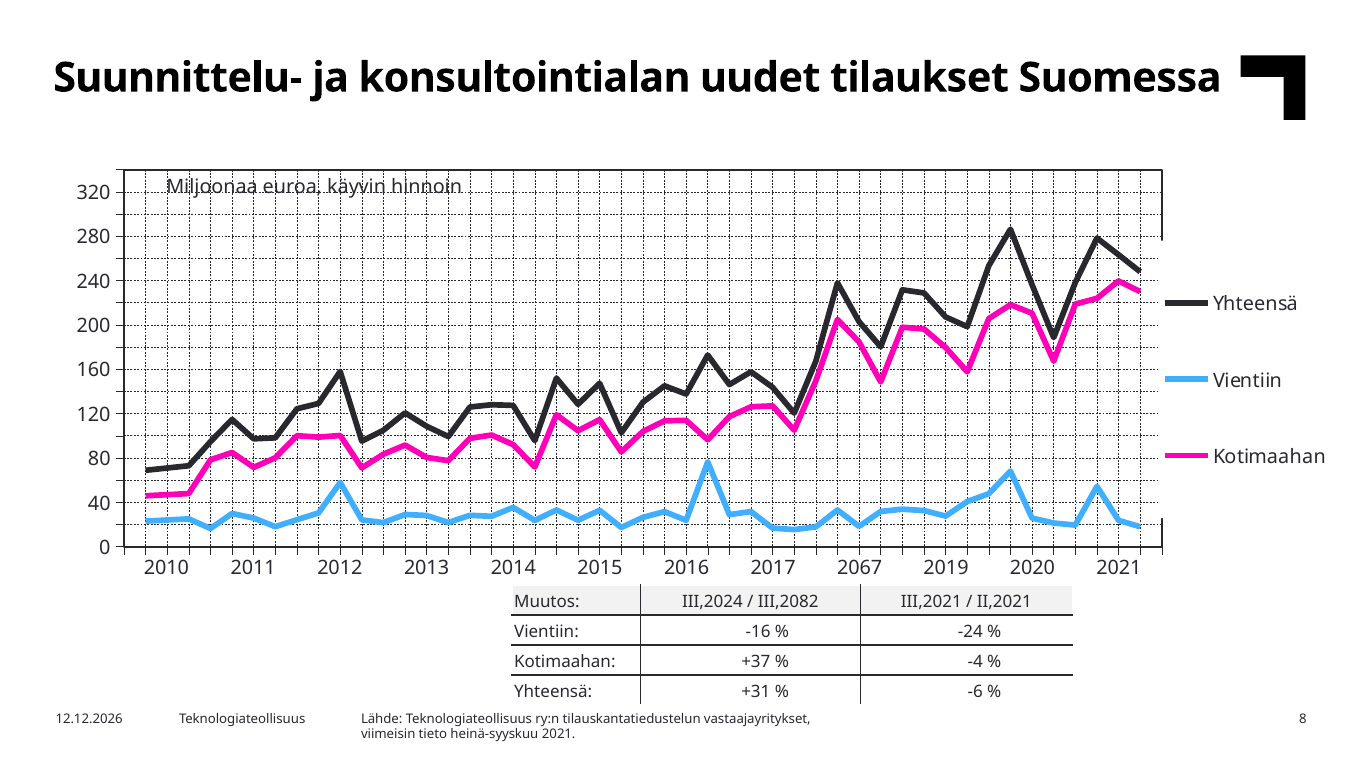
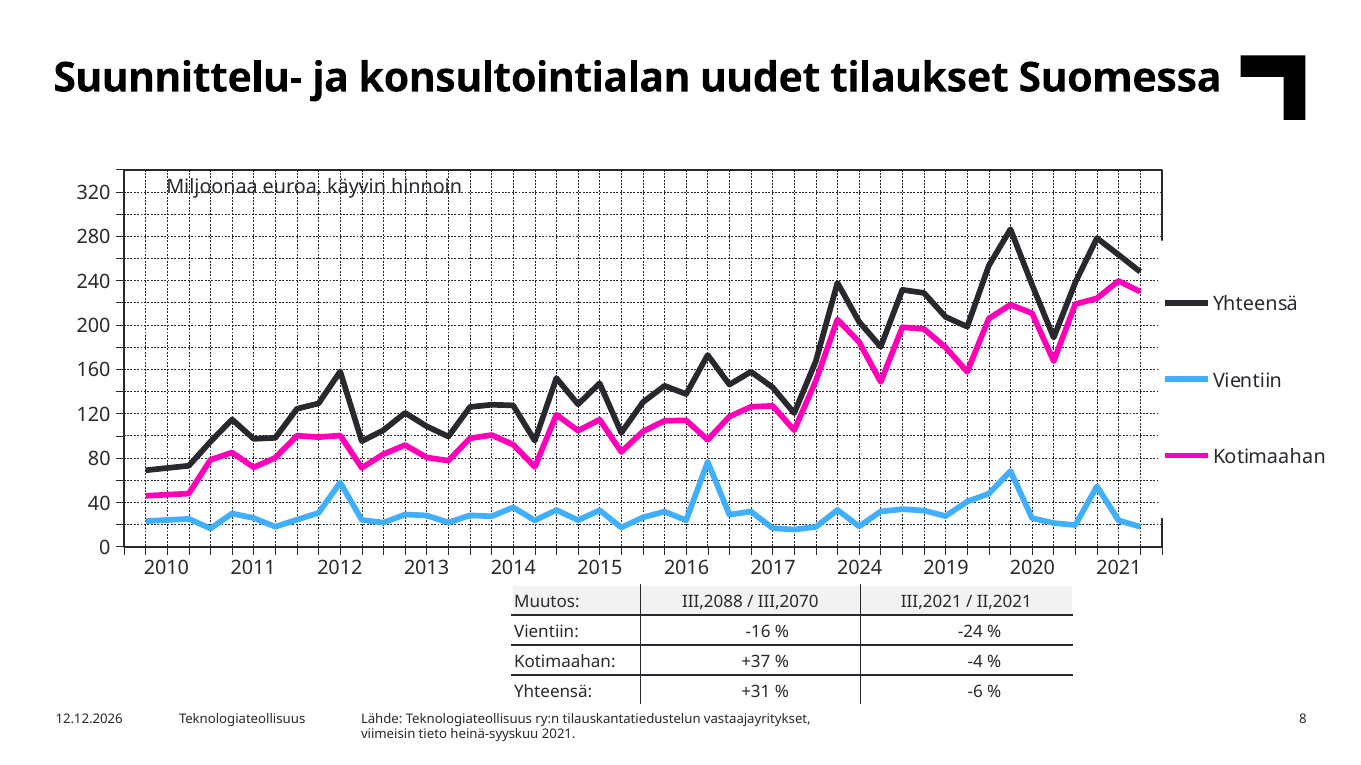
2067: 2067 -> 2024
III,2024: III,2024 -> III,2088
III,2082: III,2082 -> III,2070
